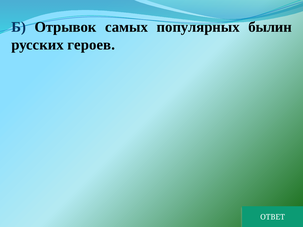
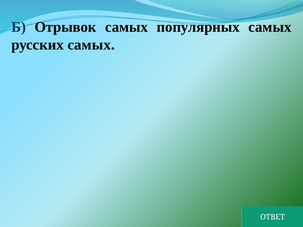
популярных былин: былин -> самых
русских героев: героев -> самых
